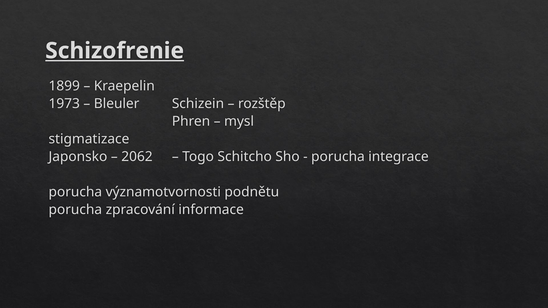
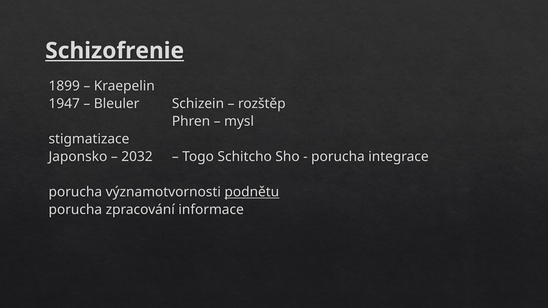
1973: 1973 -> 1947
2062: 2062 -> 2032
podnětu underline: none -> present
